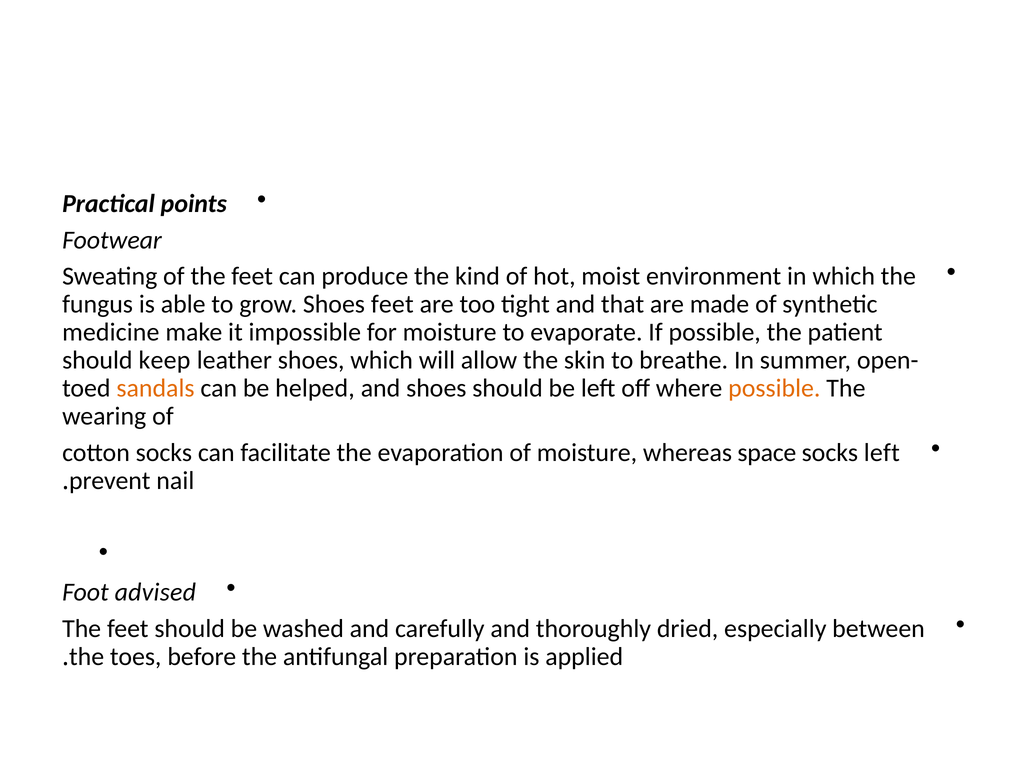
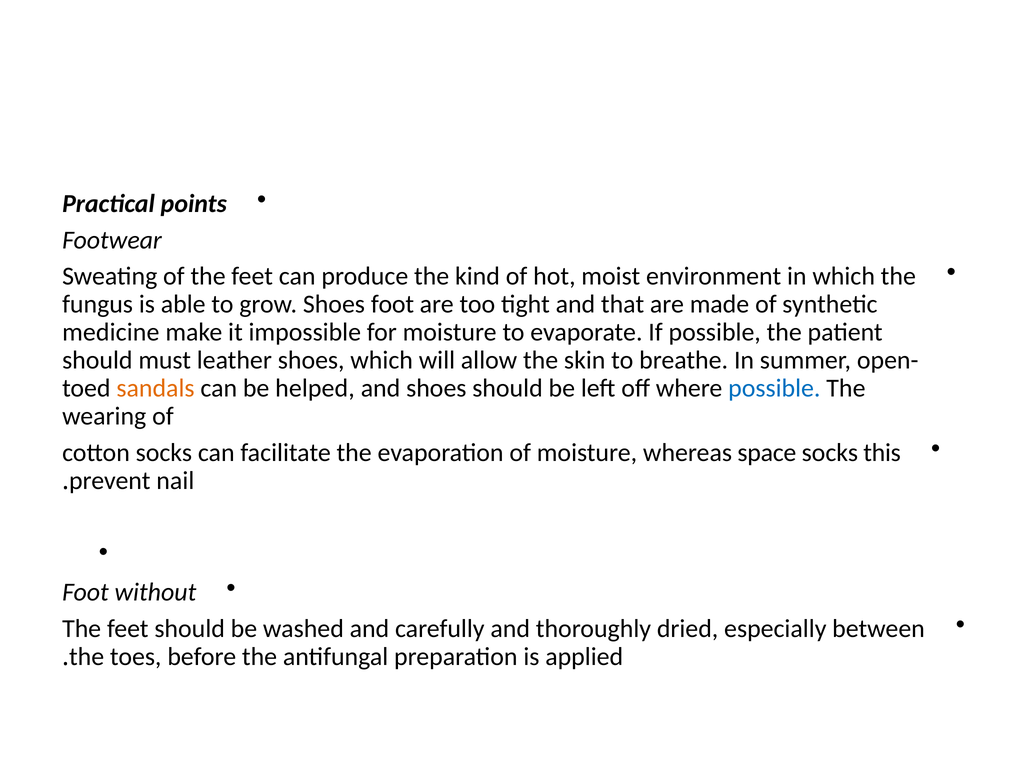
Shoes feet: feet -> foot
keep: keep -> must
possible at (774, 388) colour: orange -> blue
socks left: left -> this
advised: advised -> without
